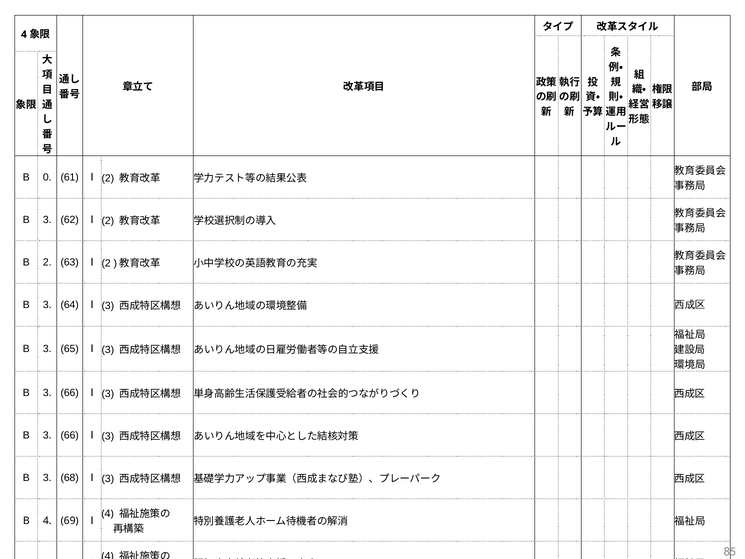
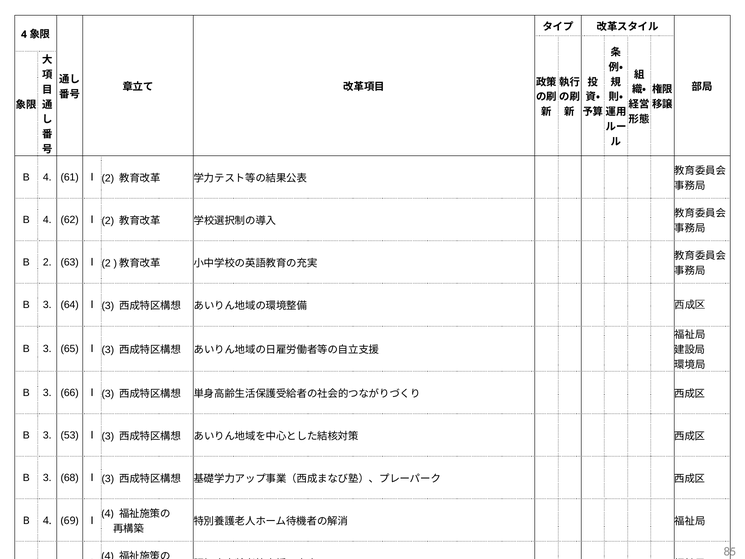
0 at (47, 177): 0 -> 4
3 at (47, 220): 3 -> 4
66 at (70, 435): 66 -> 53
